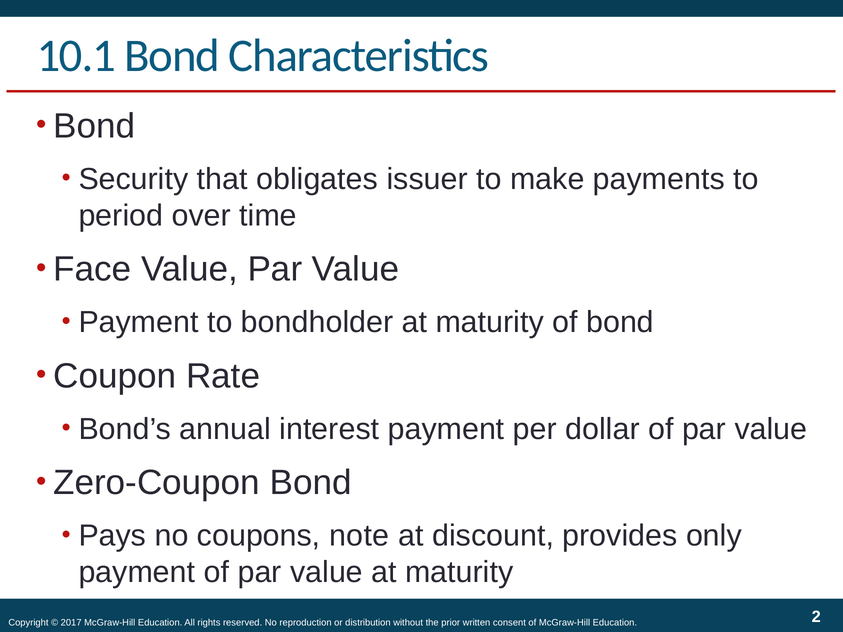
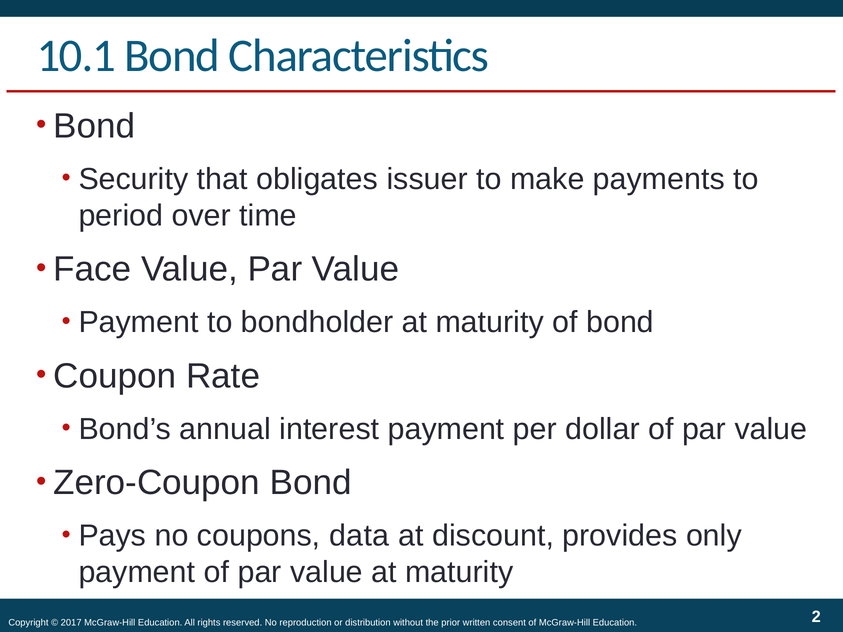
note: note -> data
